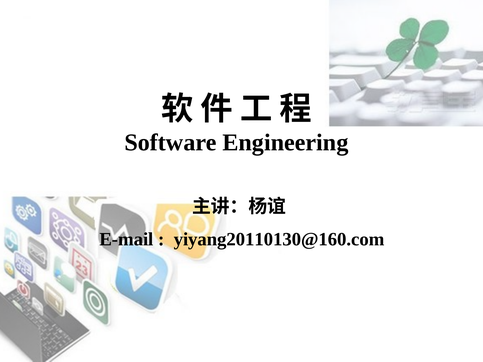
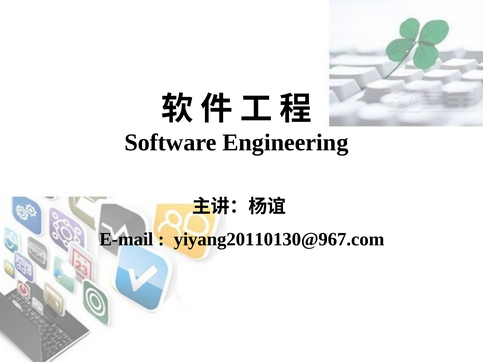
yiyang20110130@160.com: yiyang20110130@160.com -> yiyang20110130@967.com
